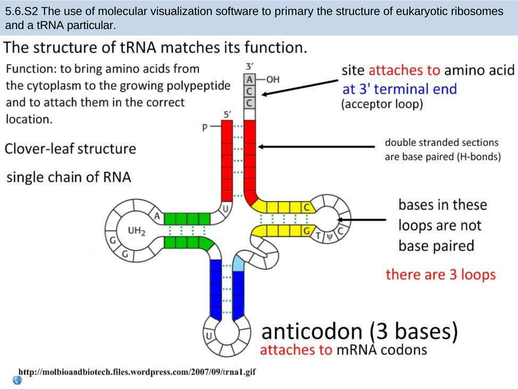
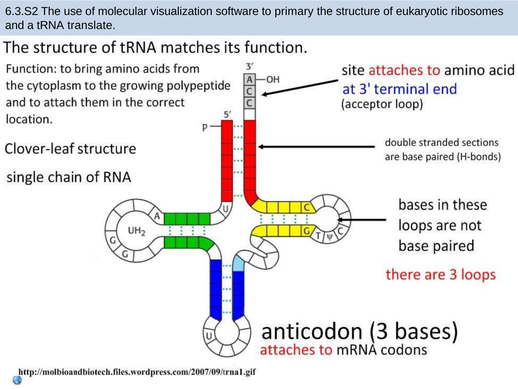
5.6.S2: 5.6.S2 -> 6.3.S2
particular: particular -> translate
